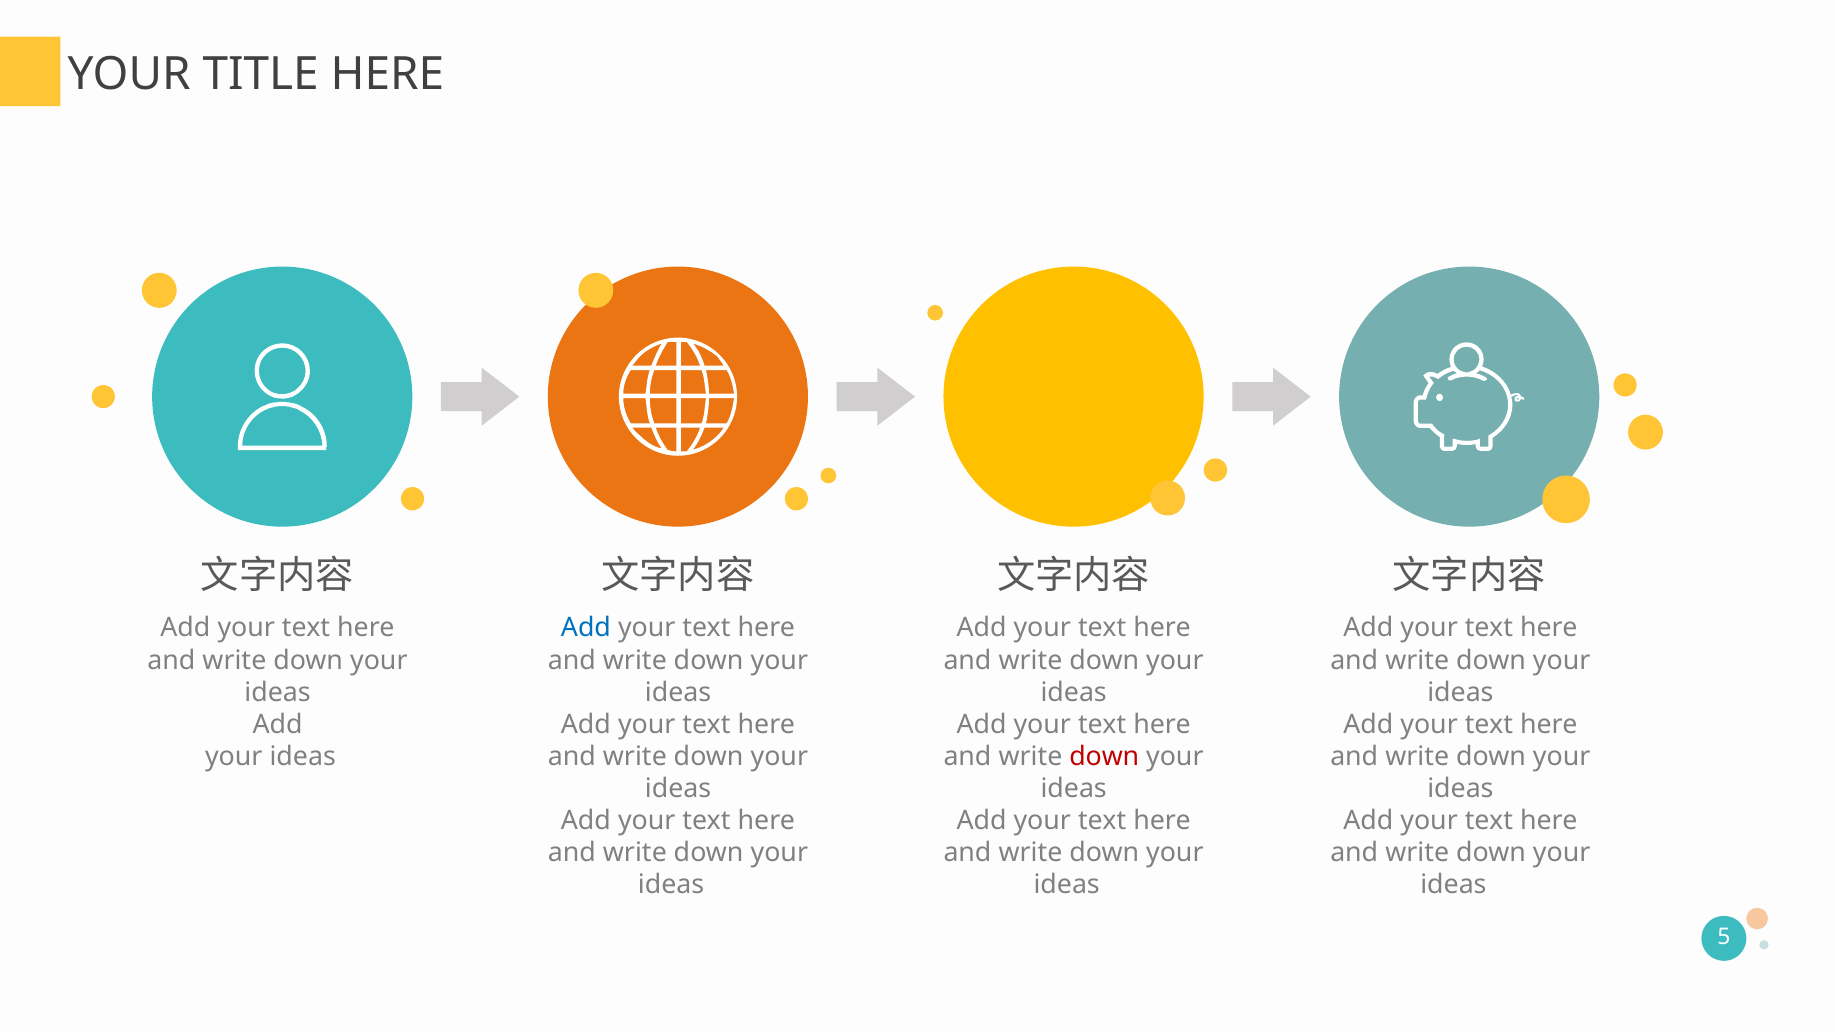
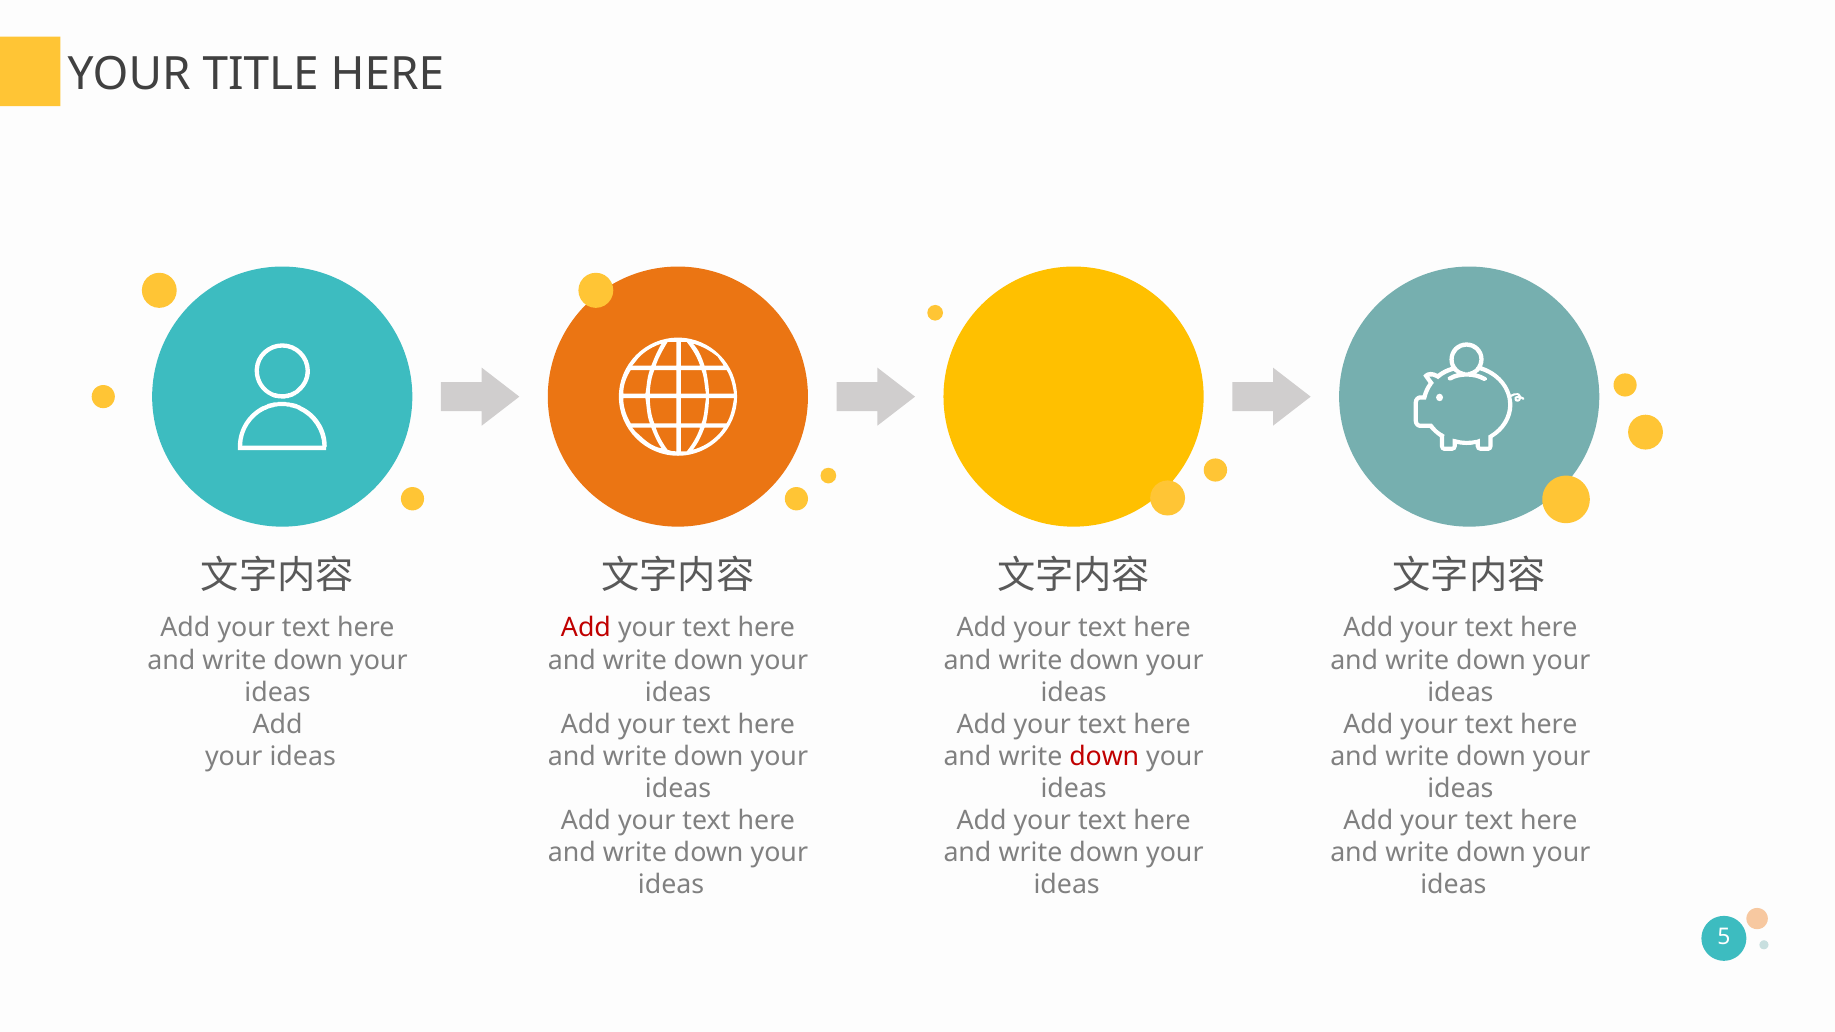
Add at (586, 628) colour: blue -> red
